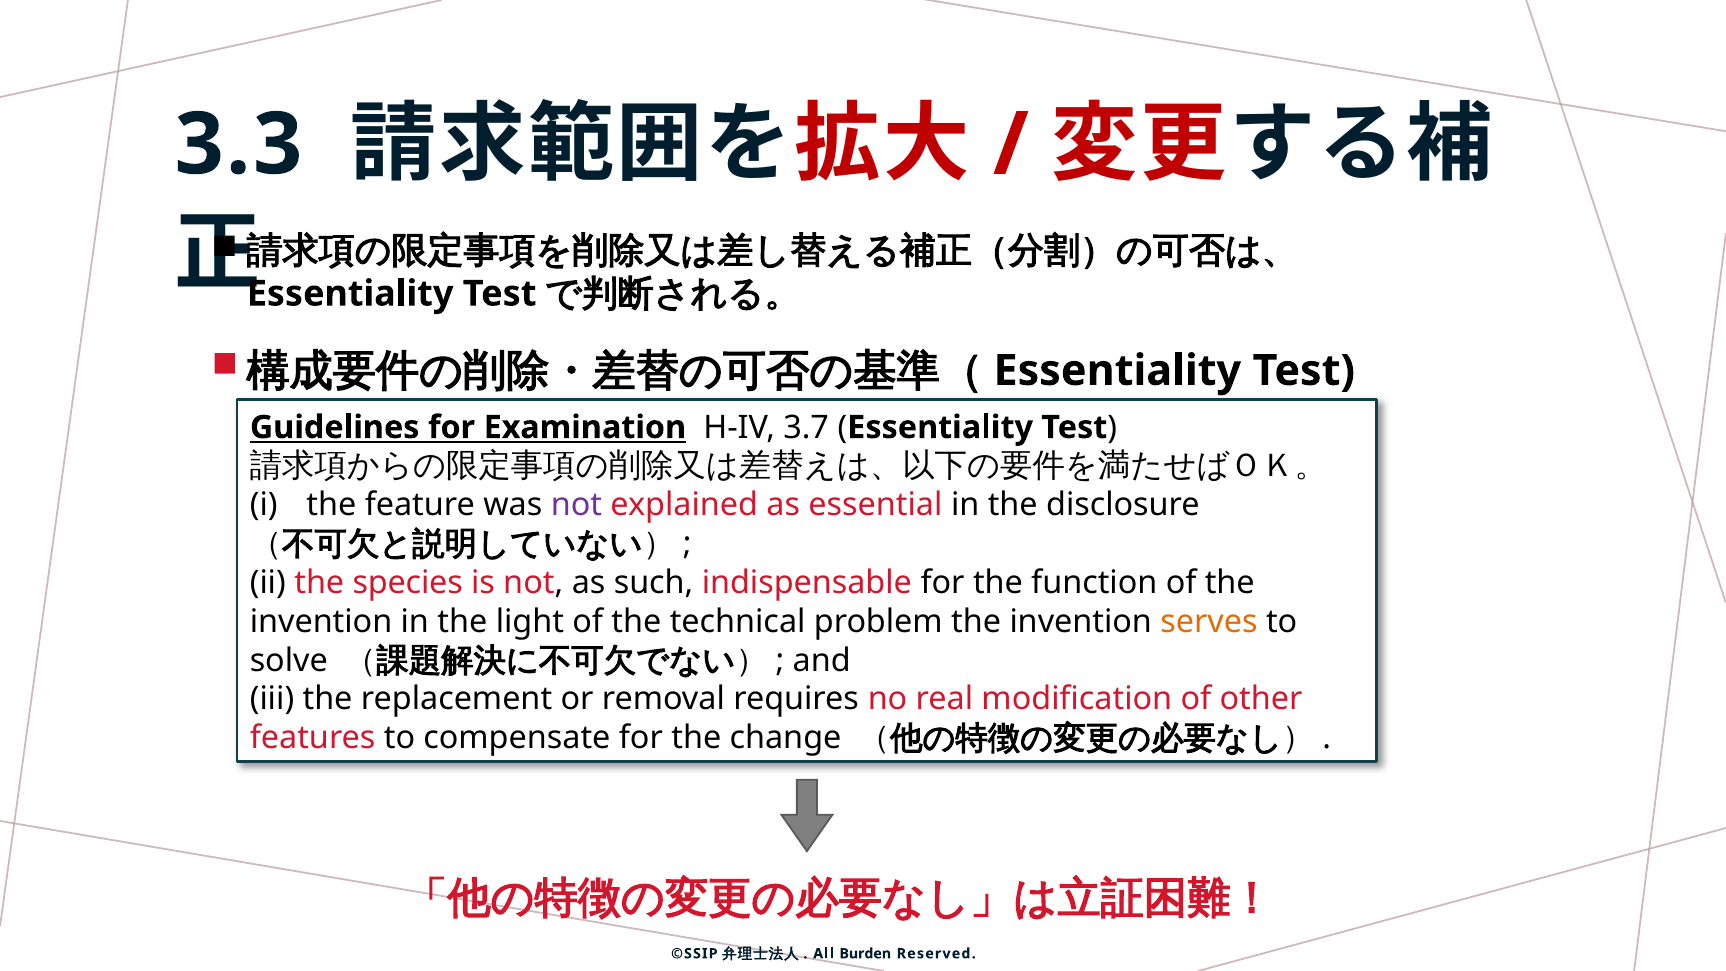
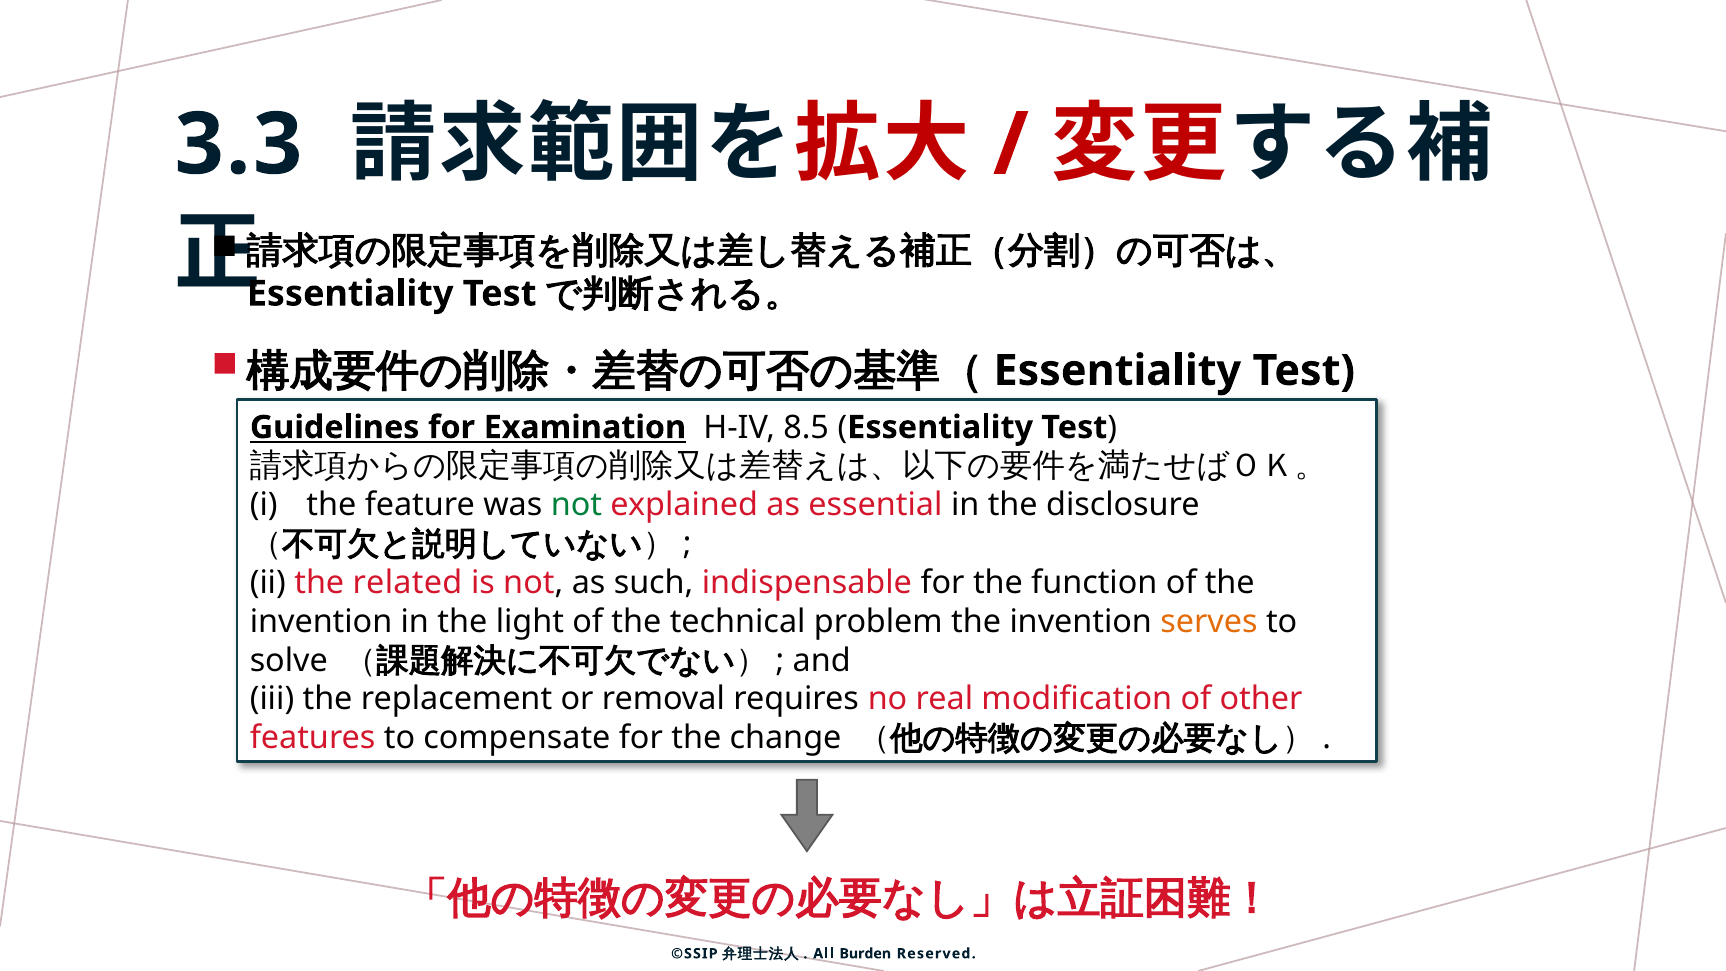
3.7: 3.7 -> 8.5
not at (577, 505) colour: purple -> green
species: species -> related
